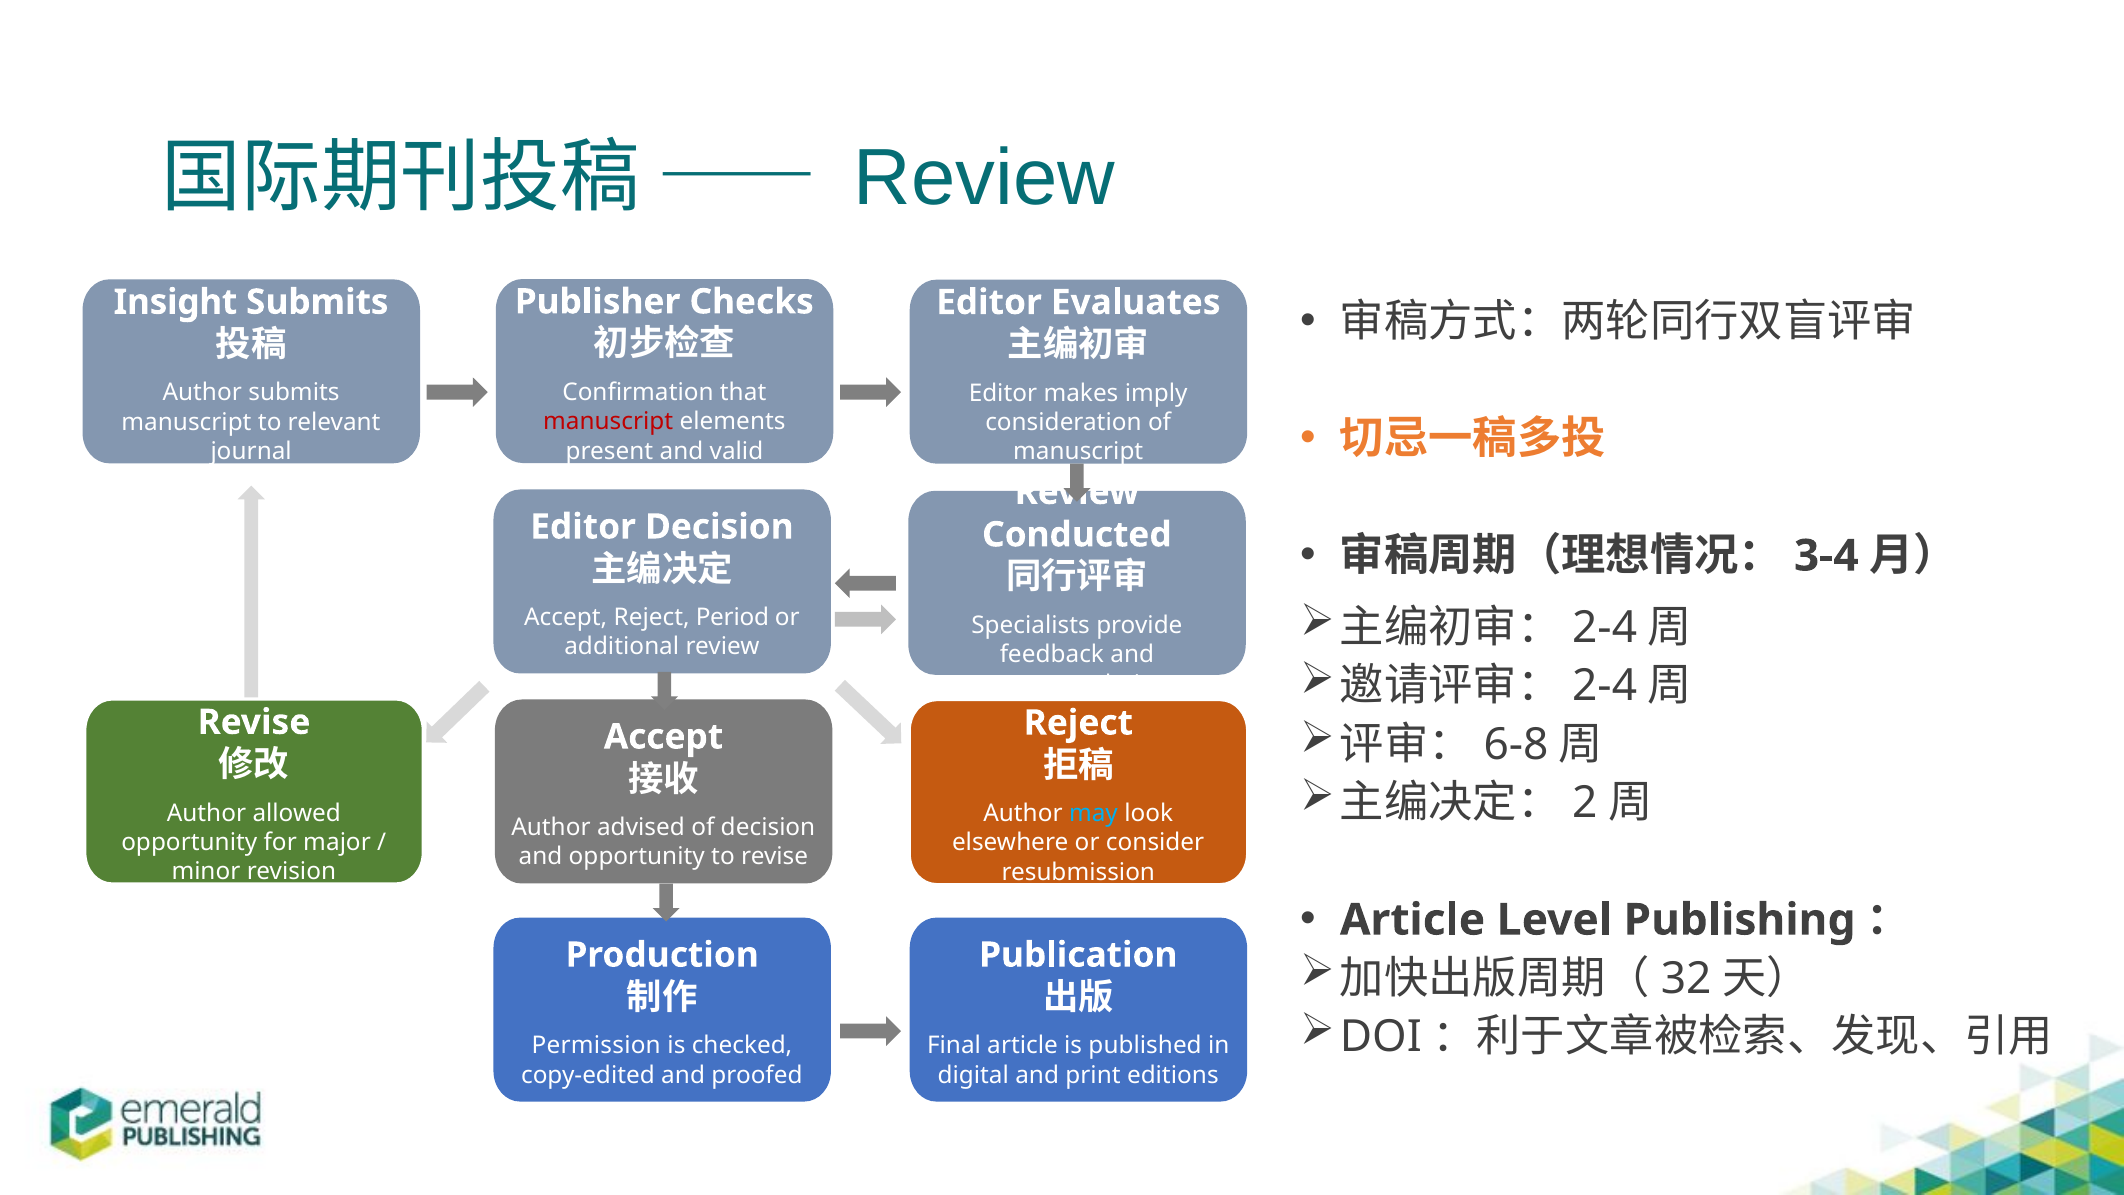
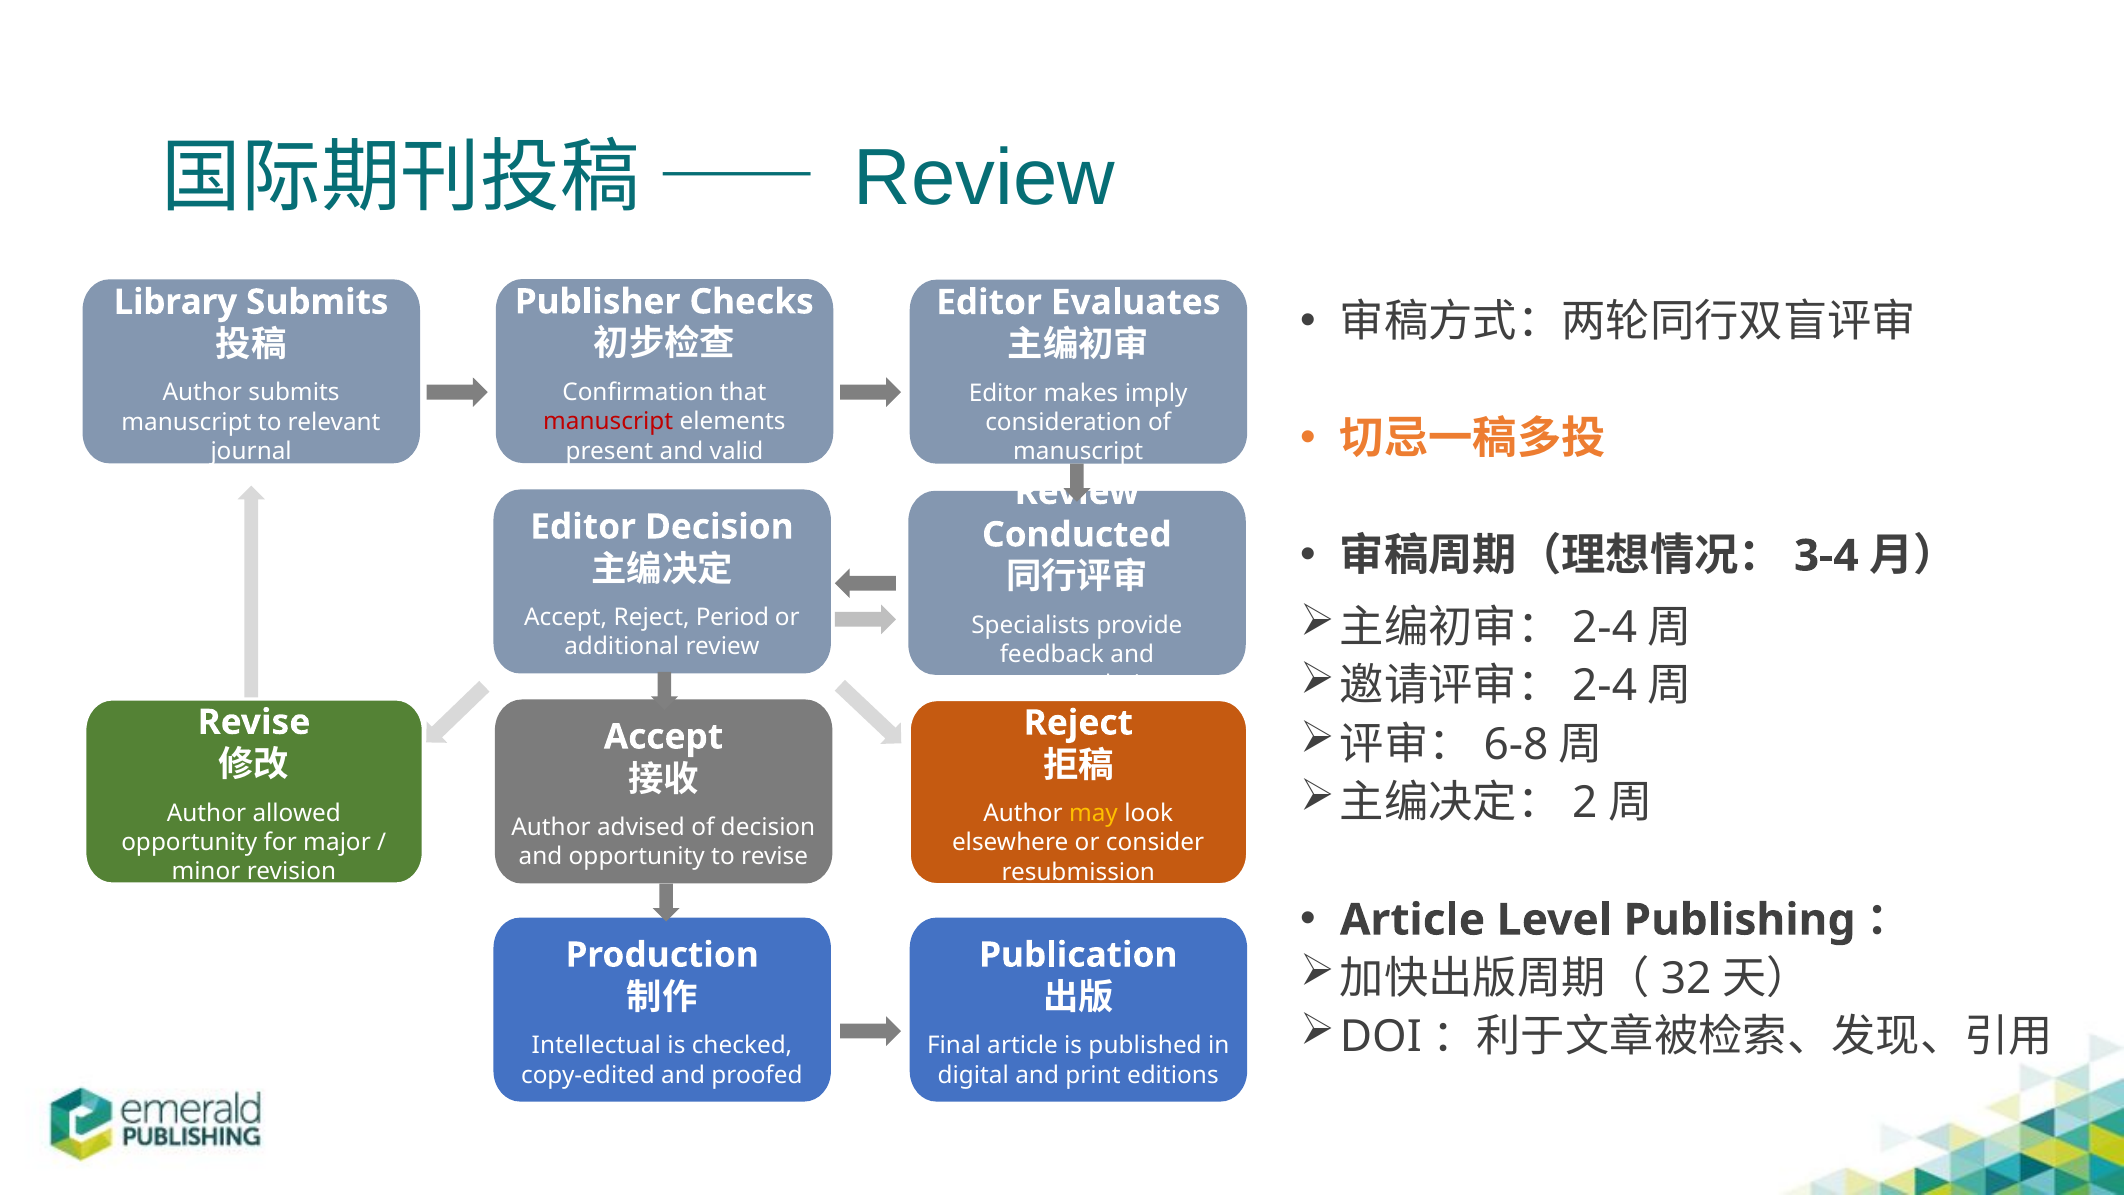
Insight: Insight -> Library
may colour: light blue -> yellow
Permission: Permission -> Intellectual
